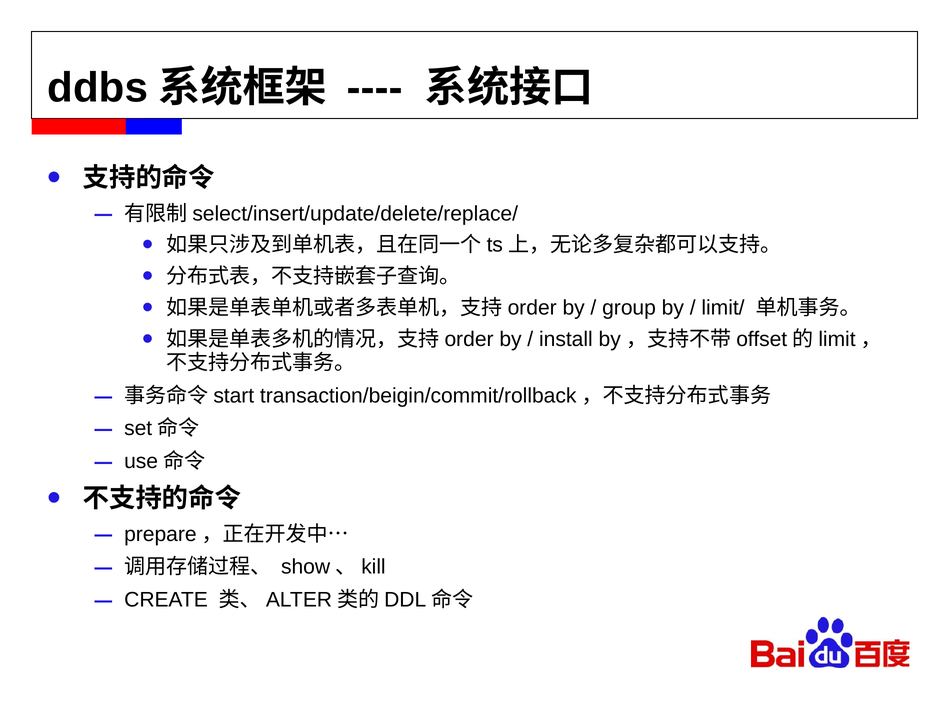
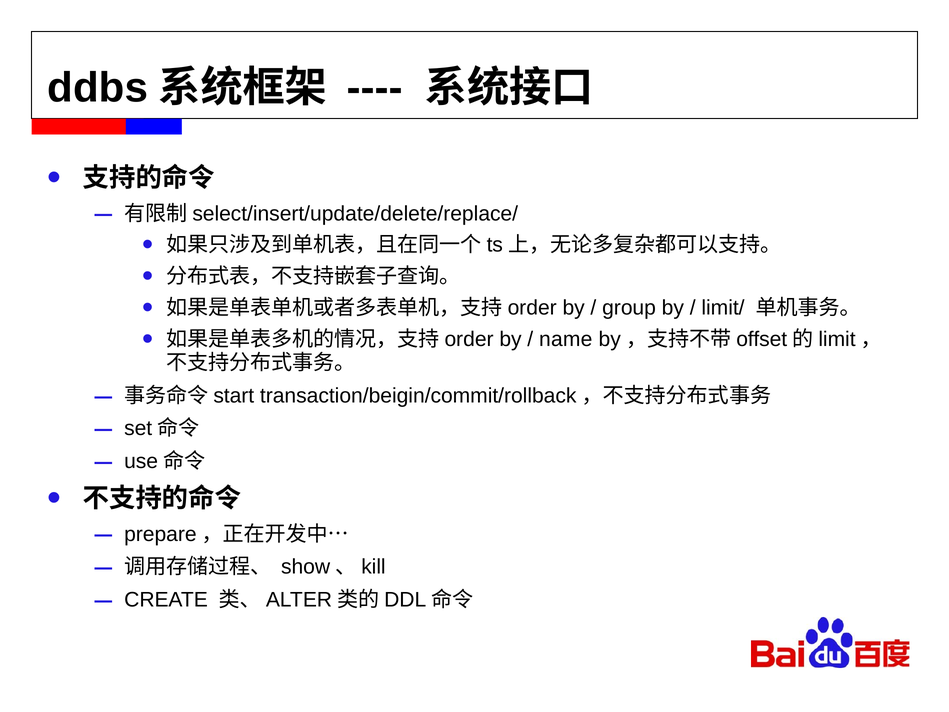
install: install -> name
